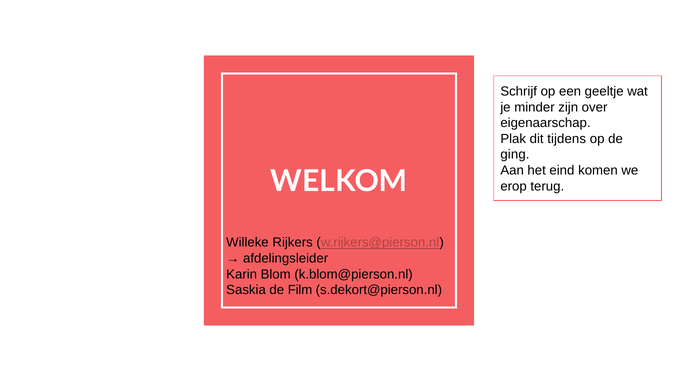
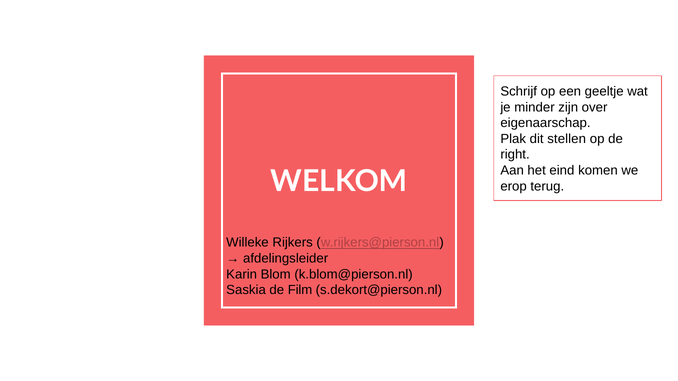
tijdens: tijdens -> stellen
ging: ging -> right
